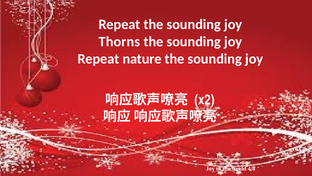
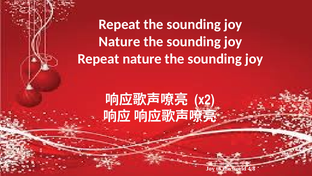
Thorns at (119, 42): Thorns -> Nature
